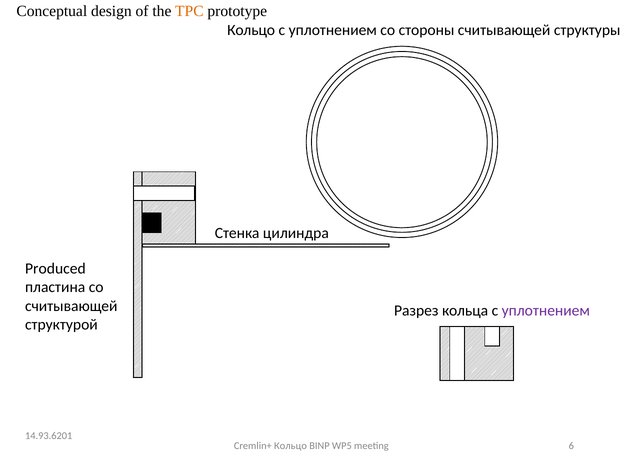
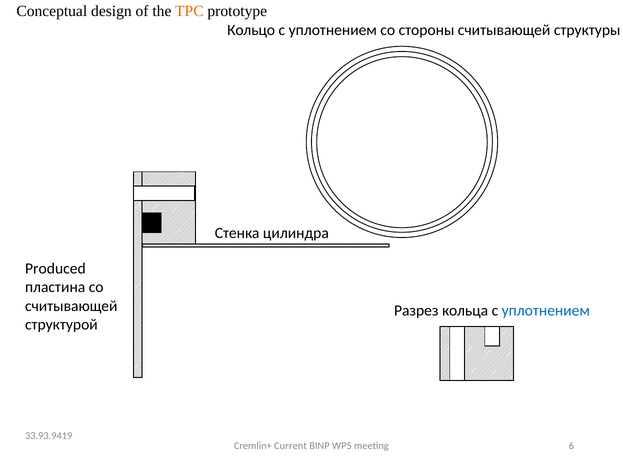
уплотнением at (546, 311) colour: purple -> blue
14.93.6201: 14.93.6201 -> 33.93.9419
Cremlin+ Кольцо: Кольцо -> Current
